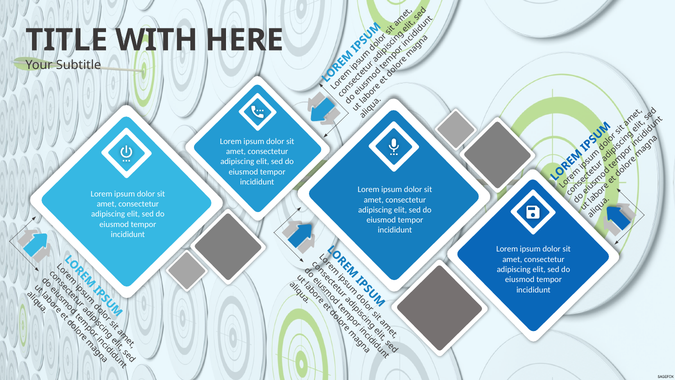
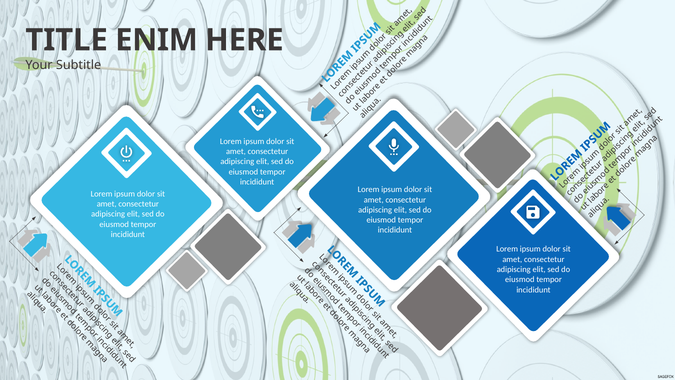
WITH: WITH -> ENIM
